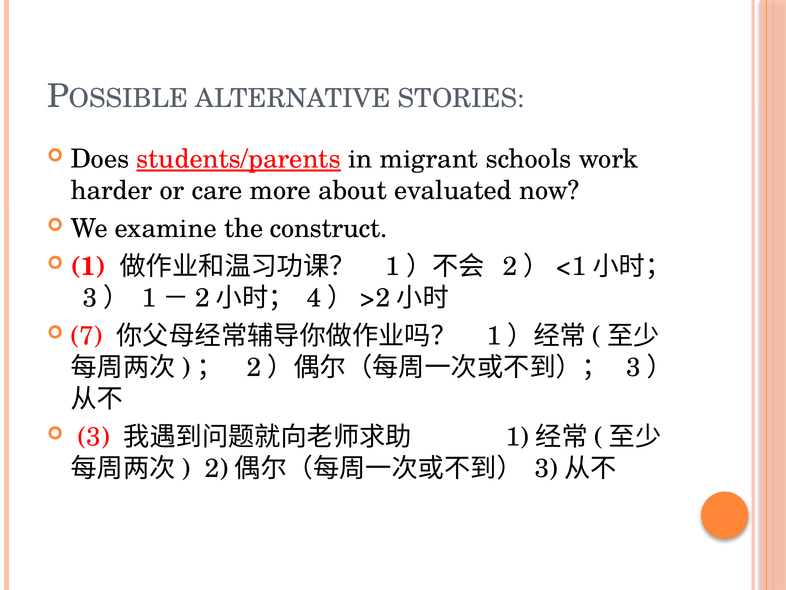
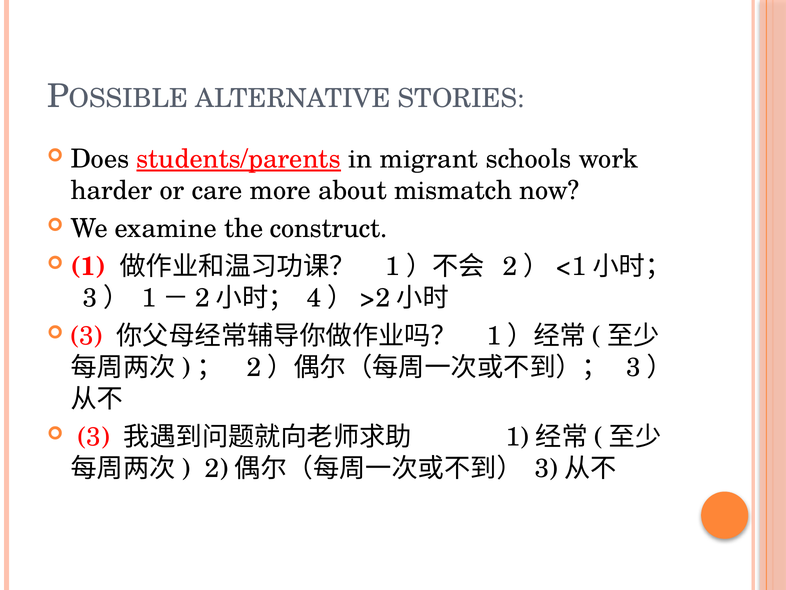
evaluated: evaluated -> mismatch
7 at (87, 336): 7 -> 3
